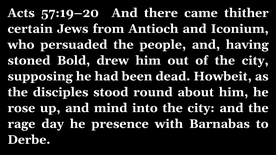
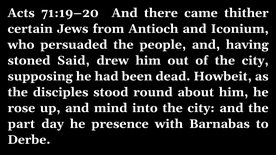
57:19–20: 57:19–20 -> 71:19–20
Bold: Bold -> Said
rage: rage -> part
